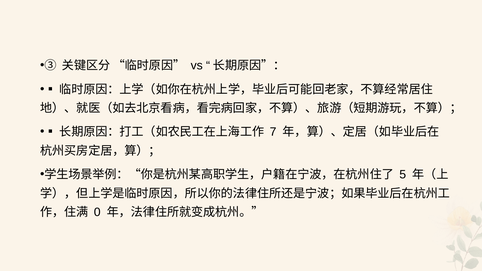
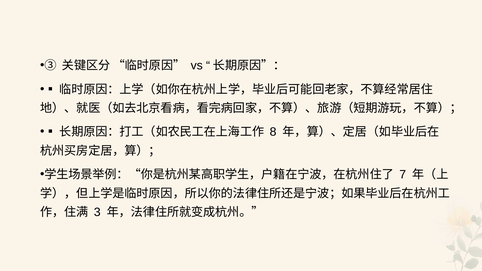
7: 7 -> 8
5: 5 -> 7
0: 0 -> 3
